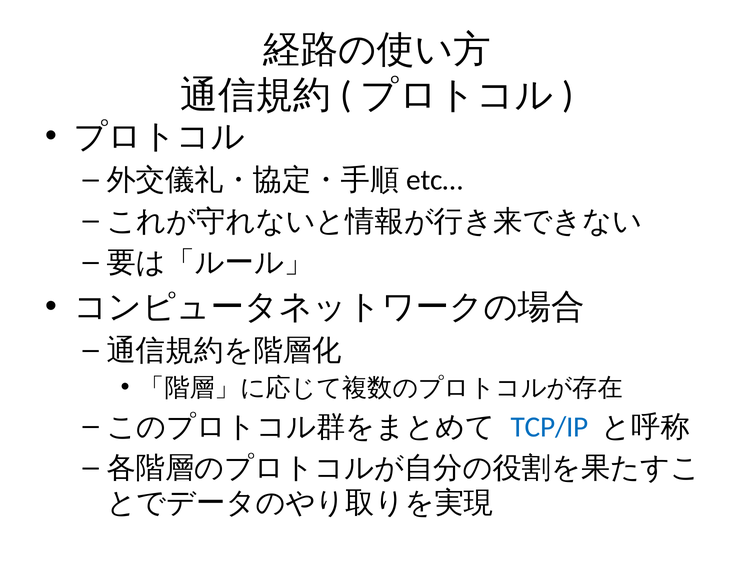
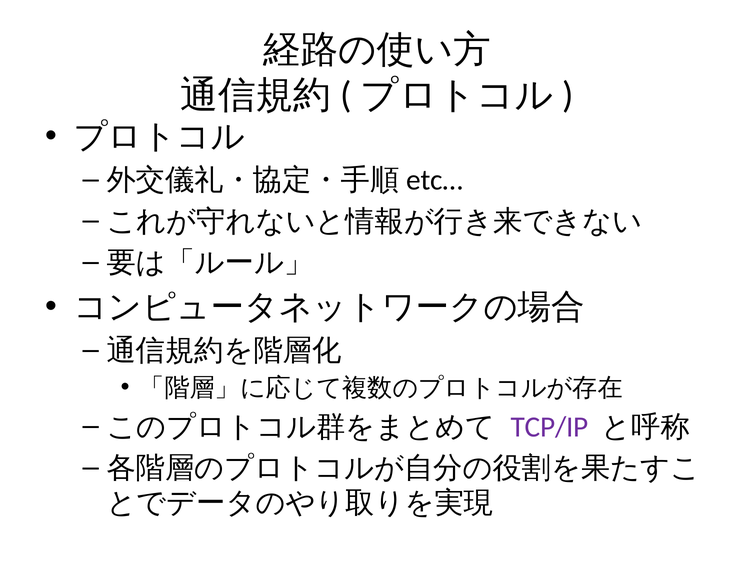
TCP/IP colour: blue -> purple
